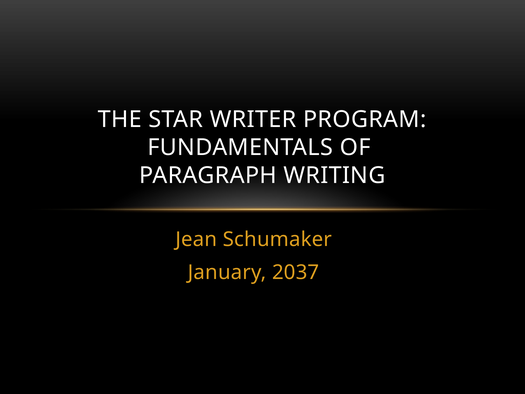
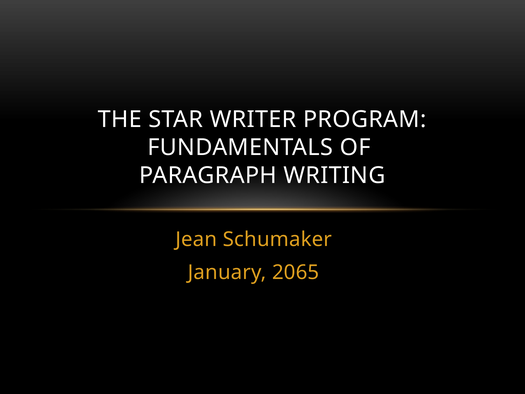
2037: 2037 -> 2065
